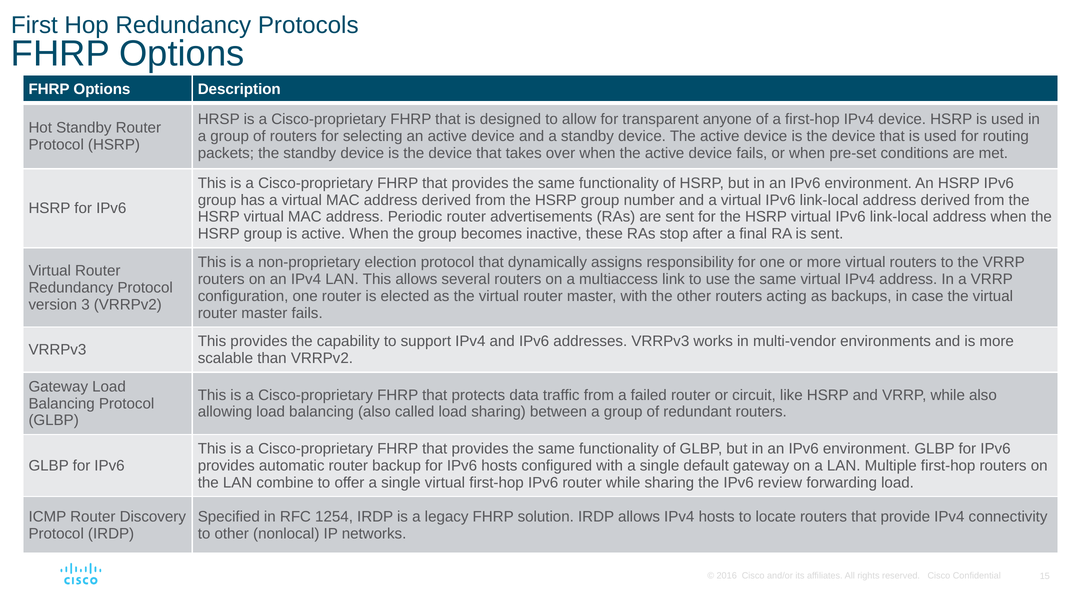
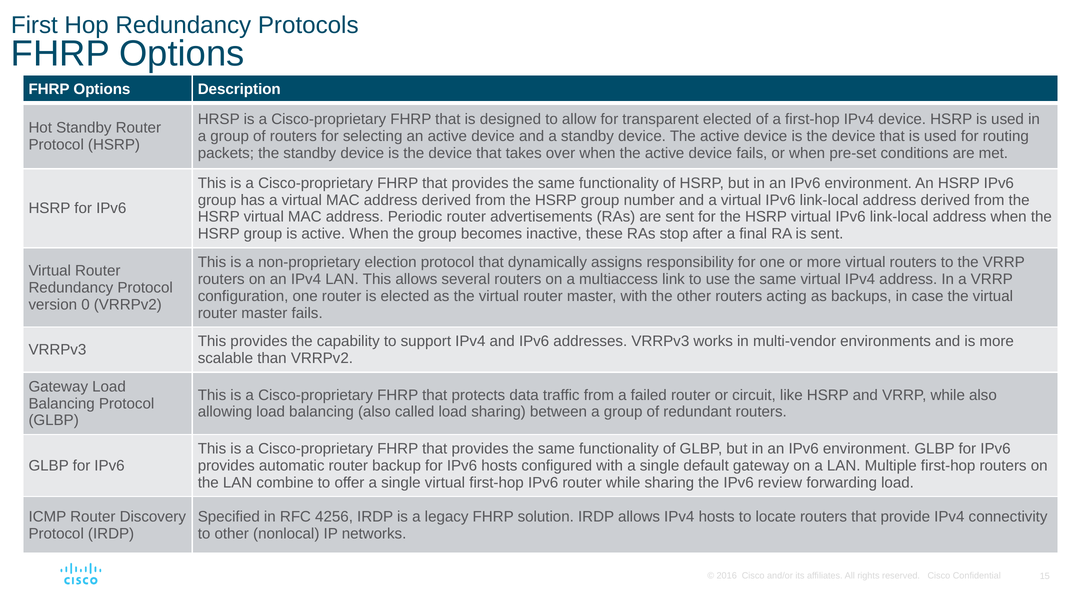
transparent anyone: anyone -> elected
3: 3 -> 0
1254: 1254 -> 4256
